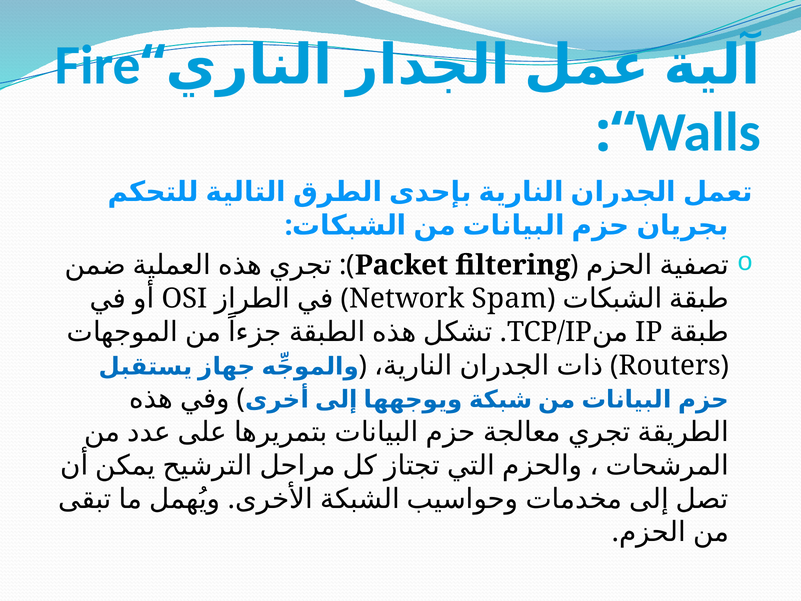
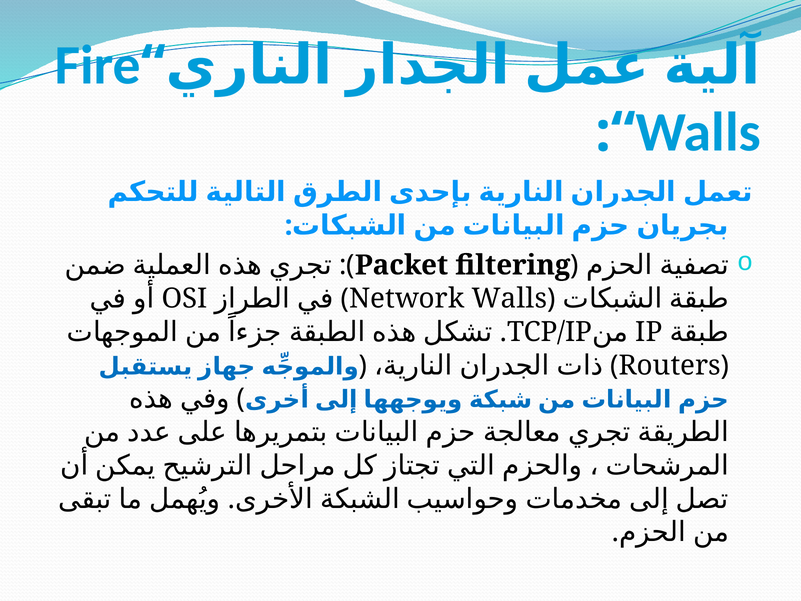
Network Spam: Spam -> Walls
